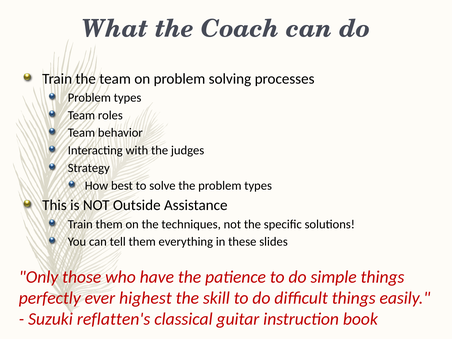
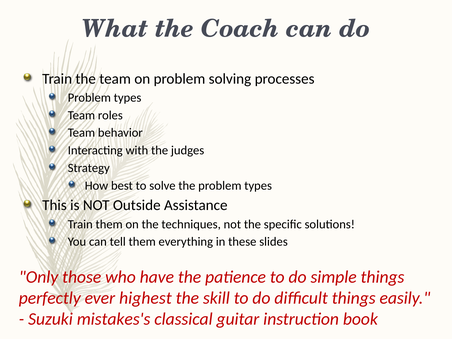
reflatten's: reflatten's -> mistakes's
